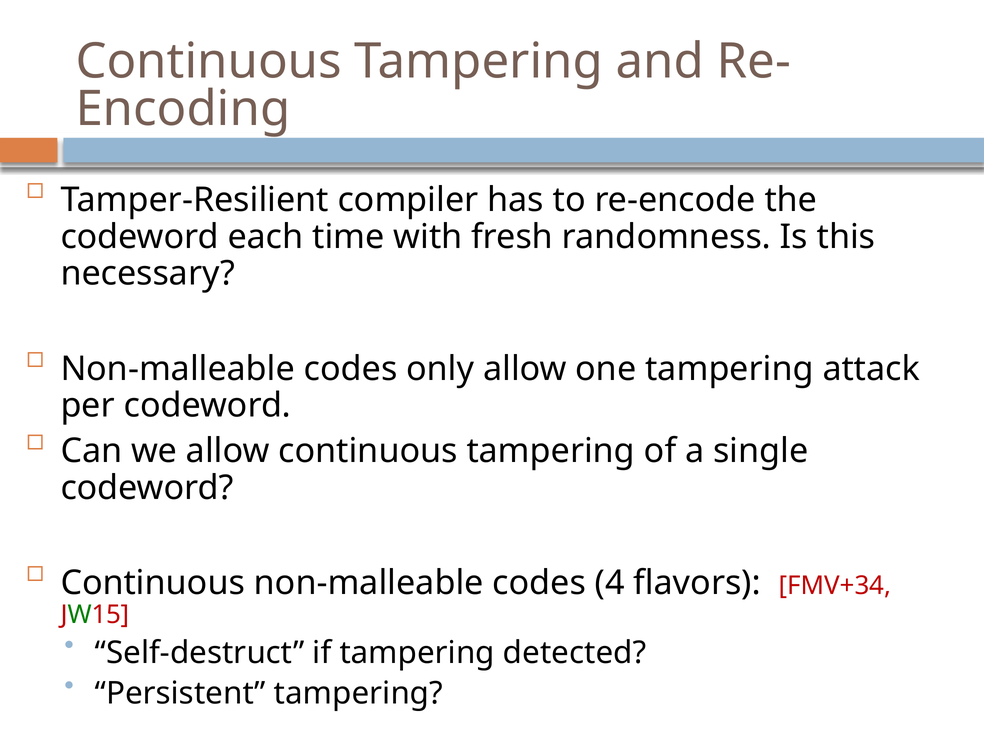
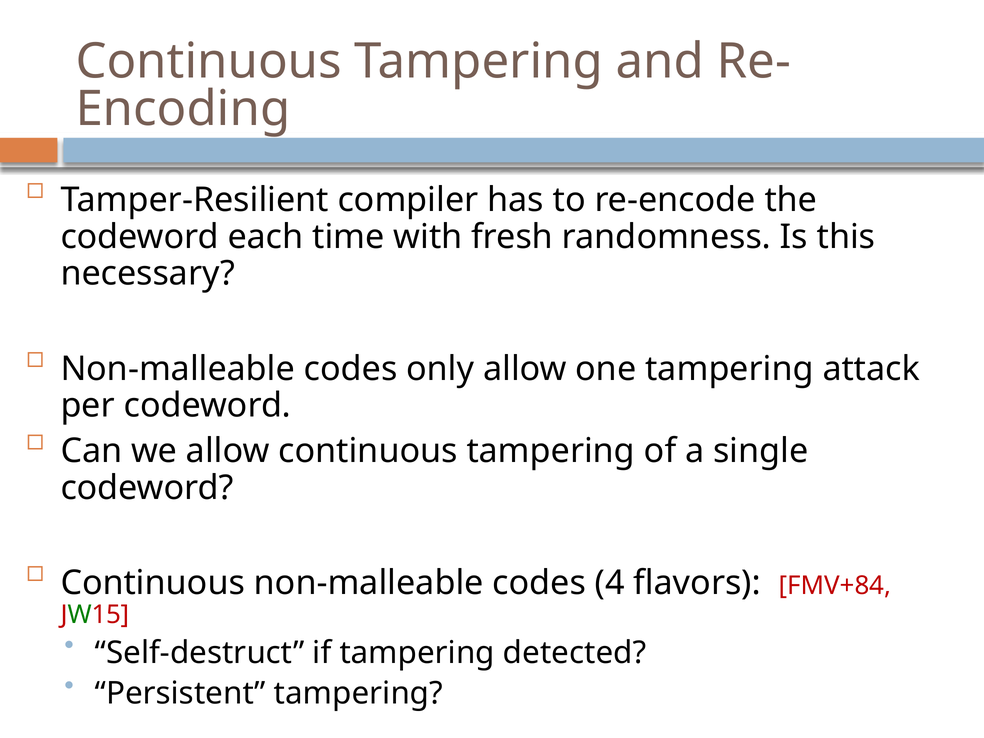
FMV+34: FMV+34 -> FMV+84
